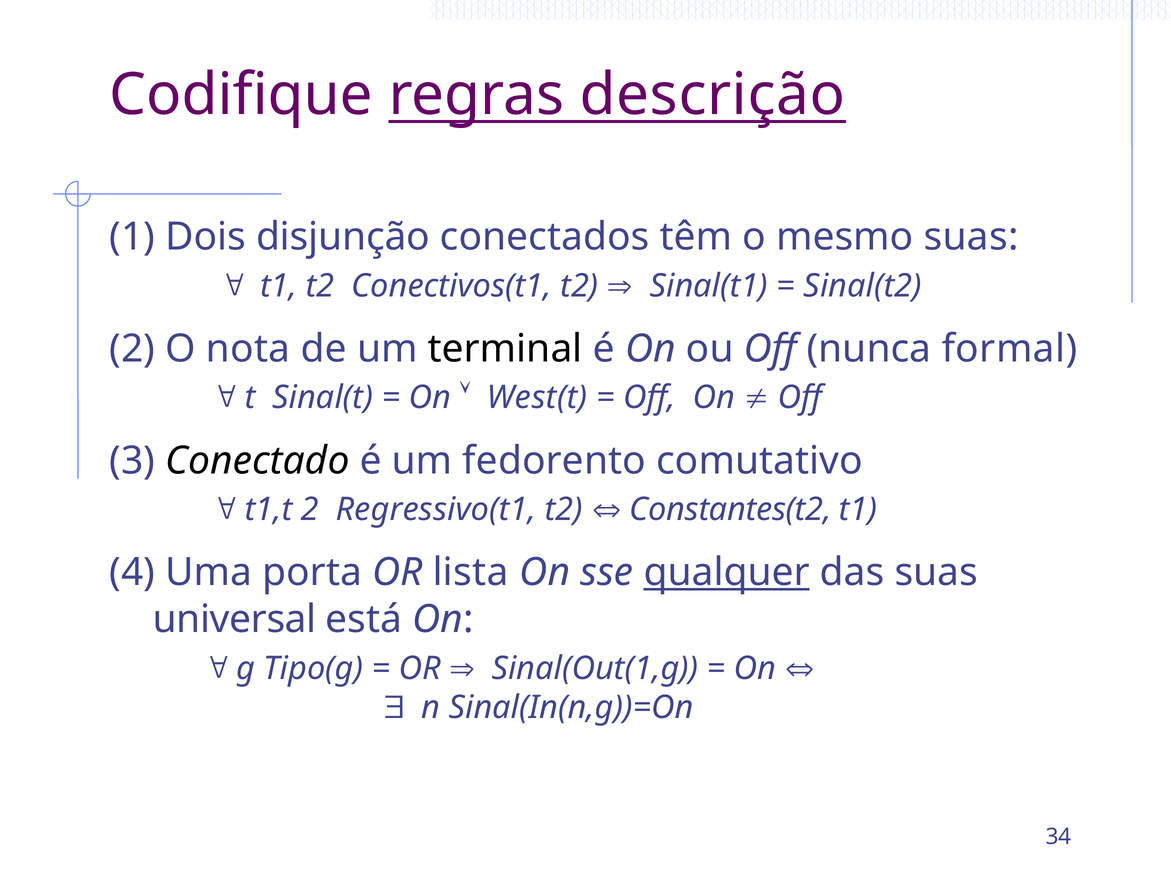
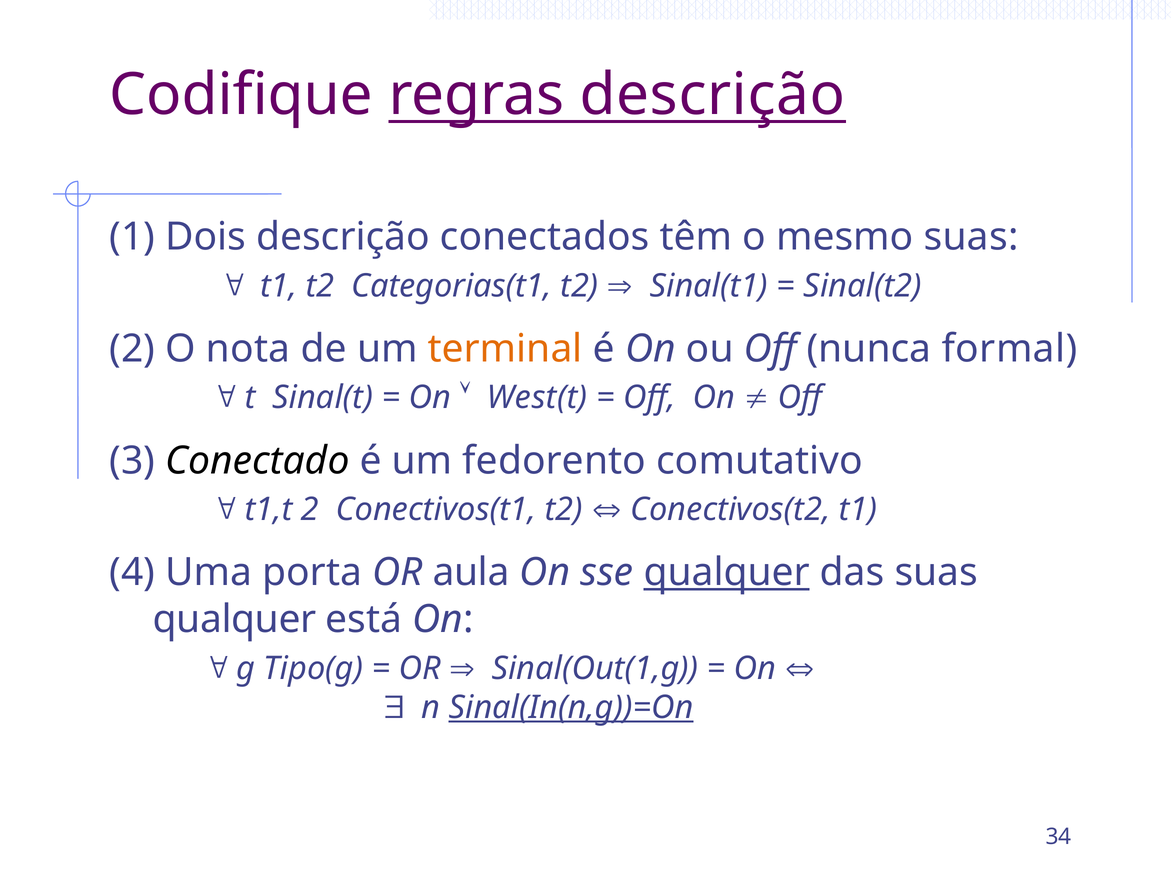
Dois disjunção: disjunção -> descrição
Conectivos(t1: Conectivos(t1 -> Categorias(t1
terminal colour: black -> orange
Regressivo(t1: Regressivo(t1 -> Conectivos(t1
Constantes(t2: Constantes(t2 -> Conectivos(t2
lista: lista -> aula
universal at (234, 619): universal -> qualquer
Sinal(In(n,g))=On underline: none -> present
